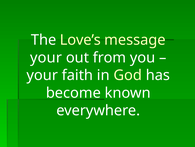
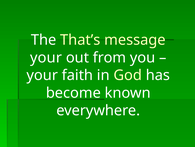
Love’s: Love’s -> That’s
